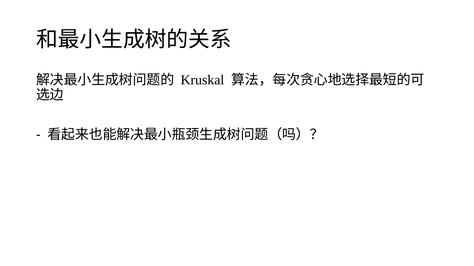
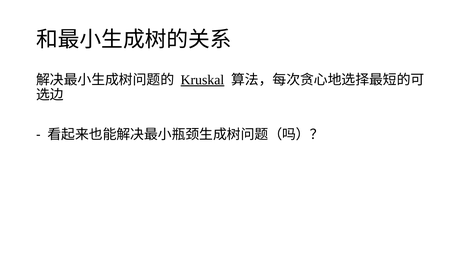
Kruskal underline: none -> present
